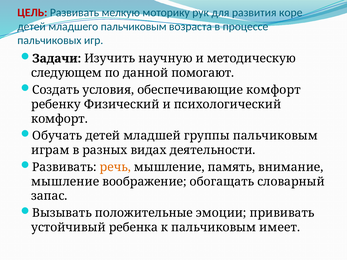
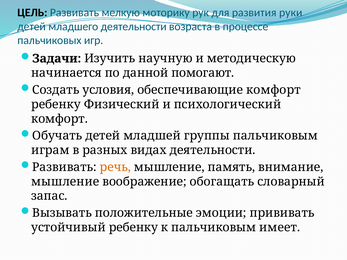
ЦЕЛЬ colour: red -> black
коре: коре -> руки
младшего пальчиковым: пальчиковым -> деятельности
следующем: следующем -> начинается
устойчивый ребенка: ребенка -> ребенку
